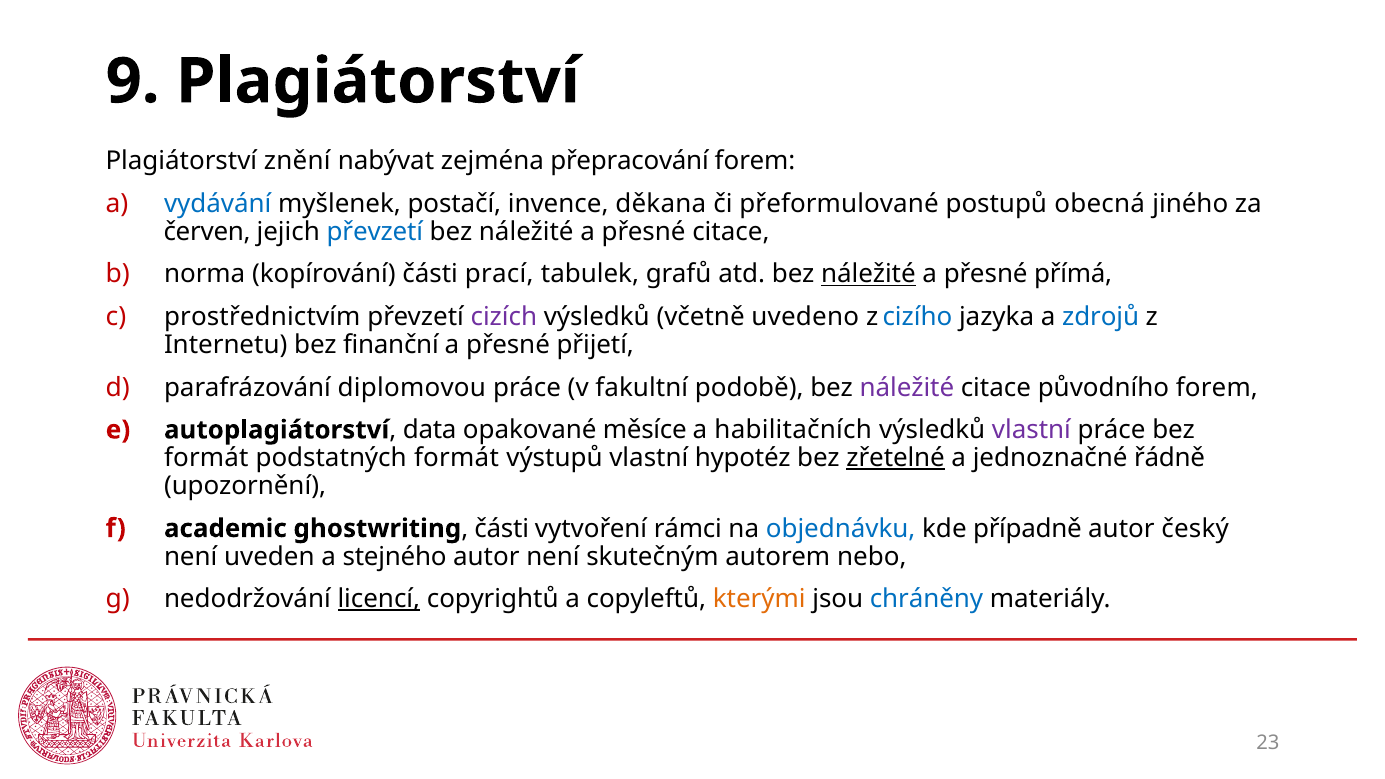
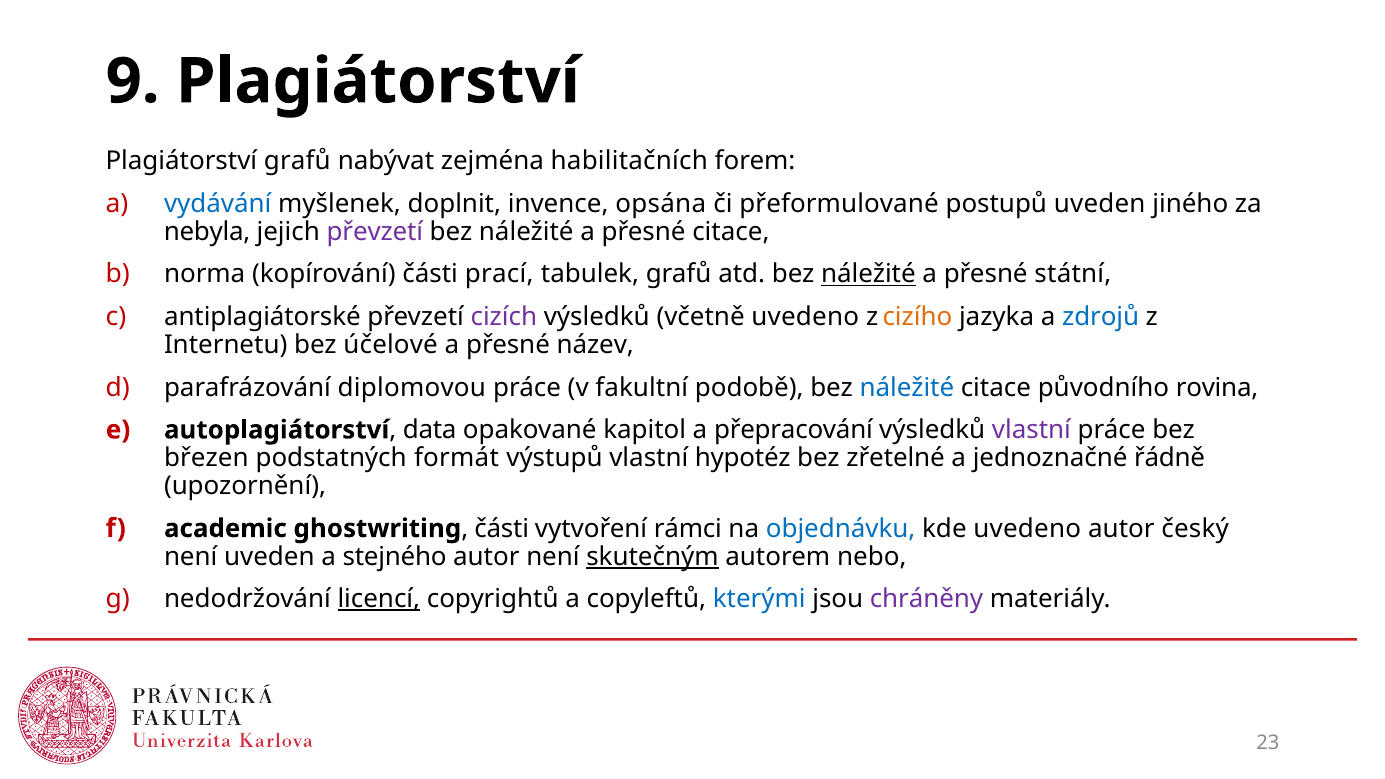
Plagiátorství znění: znění -> grafů
přepracování: přepracování -> habilitačních
postačí: postačí -> doplnit
děkana: děkana -> opsána
postupů obecná: obecná -> uveden
červen: červen -> nebyla
převzetí at (375, 232) colour: blue -> purple
přímá: přímá -> státní
prostřednictvím: prostřednictvím -> antiplagiátorské
cizího colour: blue -> orange
finanční: finanční -> účelové
přijetí: přijetí -> název
náležité at (907, 387) colour: purple -> blue
původního forem: forem -> rovina
měsíce: měsíce -> kapitol
habilitačních: habilitačních -> přepracování
formát at (206, 458): formát -> březen
zřetelné underline: present -> none
kde případně: případně -> uvedeno
skutečným underline: none -> present
kterými colour: orange -> blue
chráněny colour: blue -> purple
